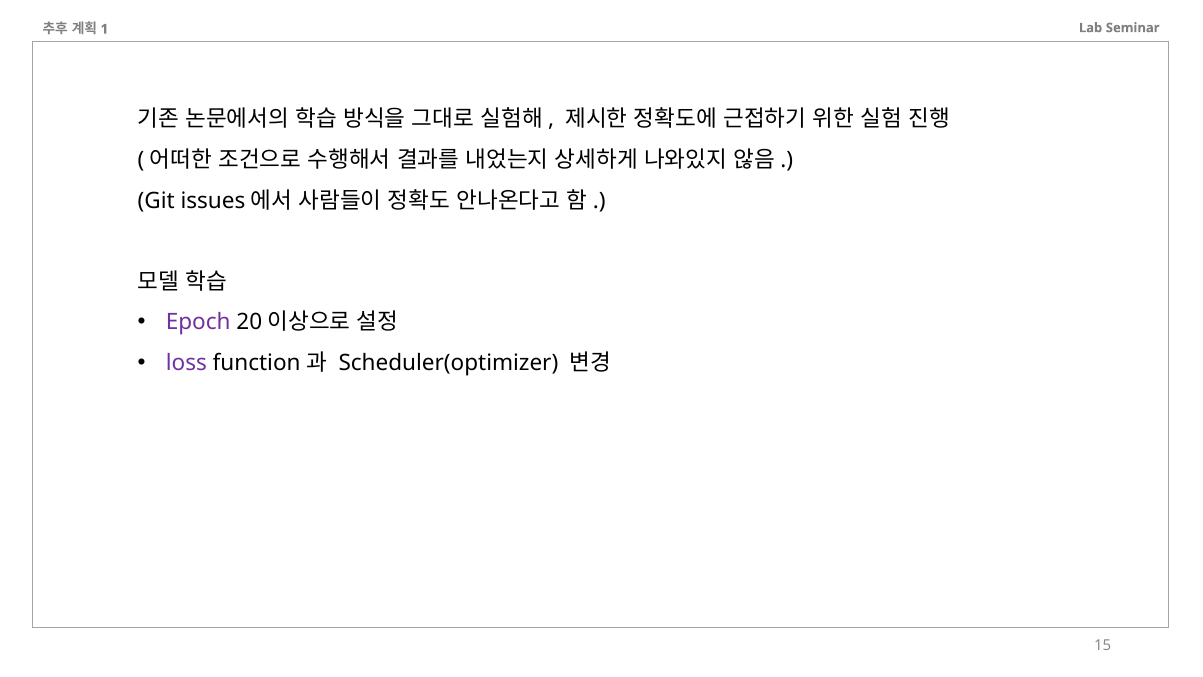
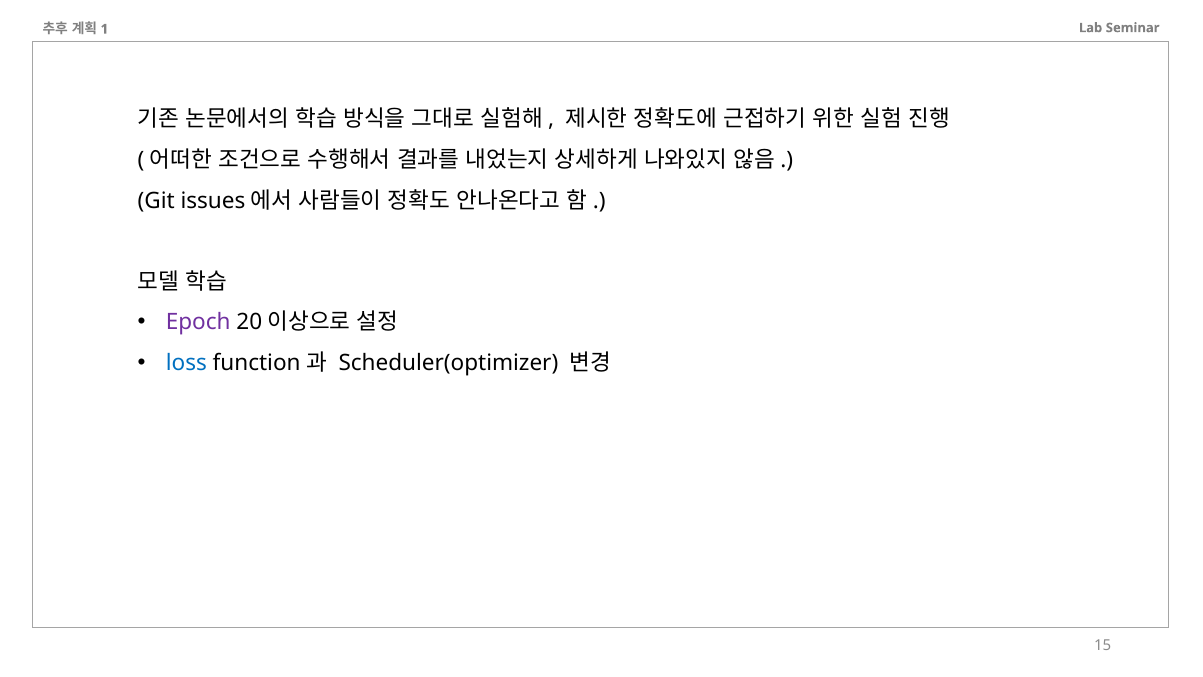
loss colour: purple -> blue
